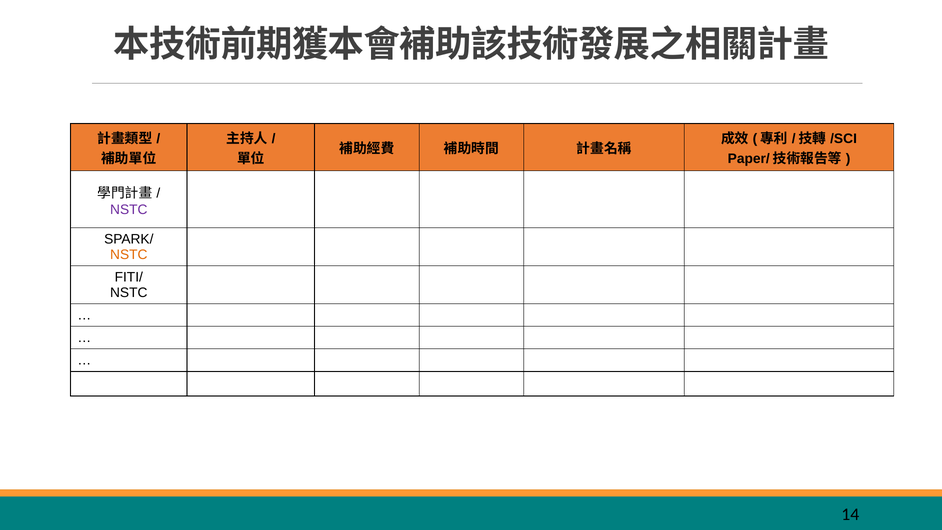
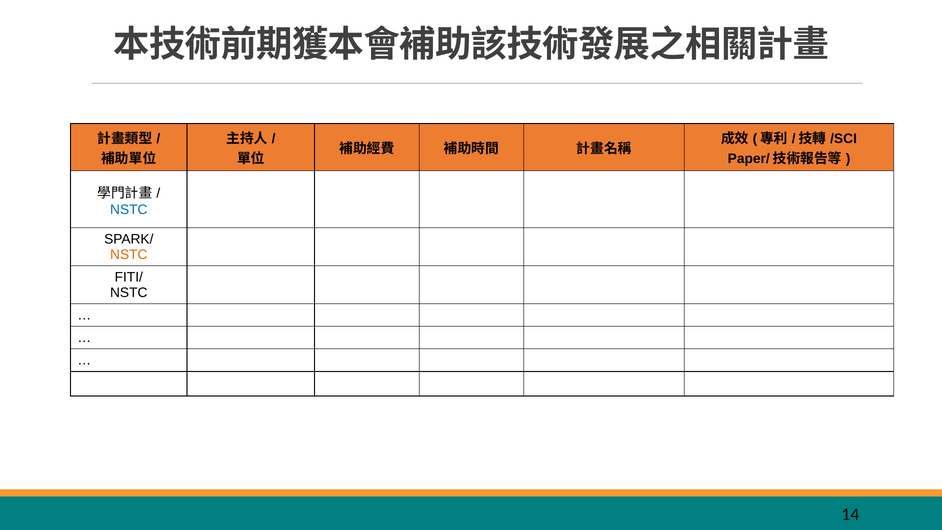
NSTC at (129, 209) colour: purple -> blue
